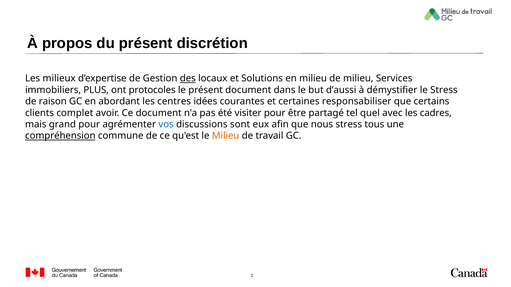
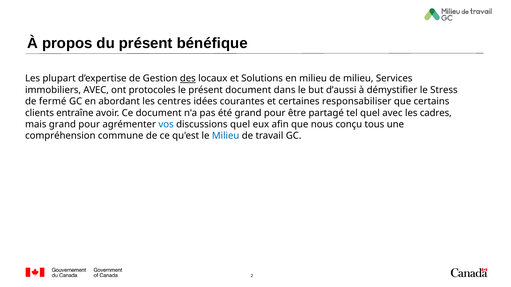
discrétion: discrétion -> bénéfique
milieux: milieux -> plupart
immobiliers PLUS: PLUS -> AVEC
raison: raison -> fermé
complet: complet -> entraîne
été visiter: visiter -> grand
discussions sont: sont -> quel
nous stress: stress -> conçu
compréhension underline: present -> none
Milieu at (226, 136) colour: orange -> blue
